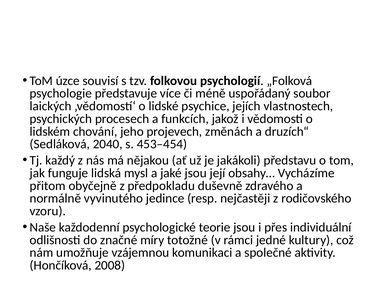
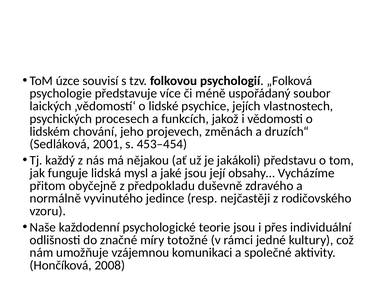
2040: 2040 -> 2001
